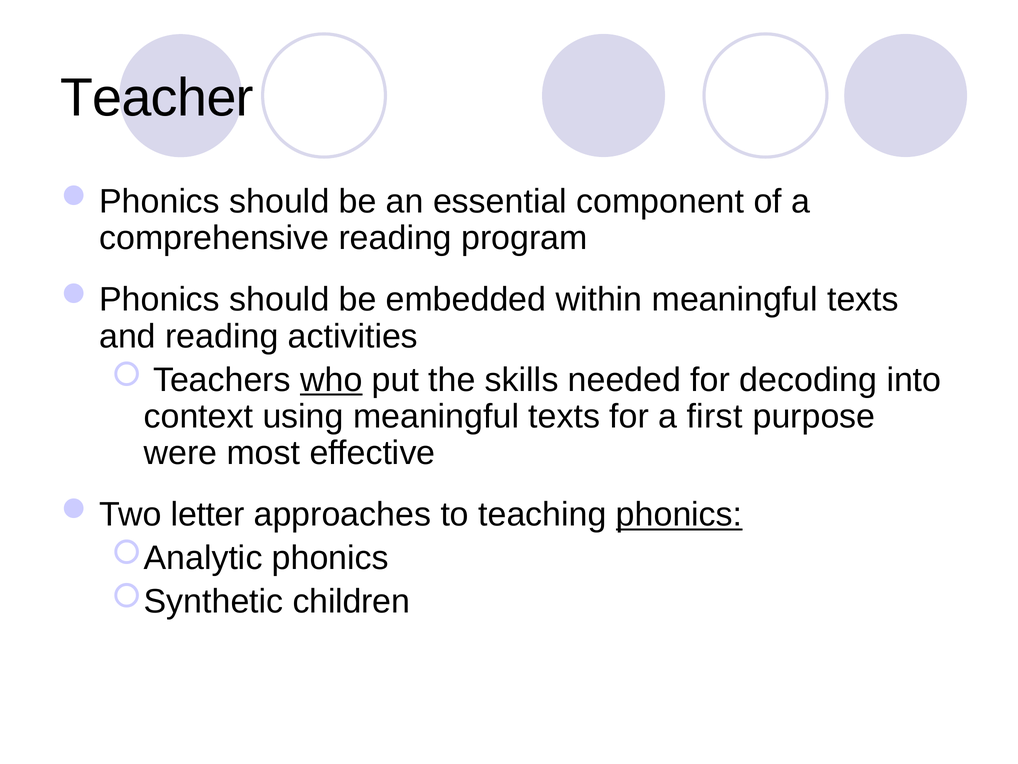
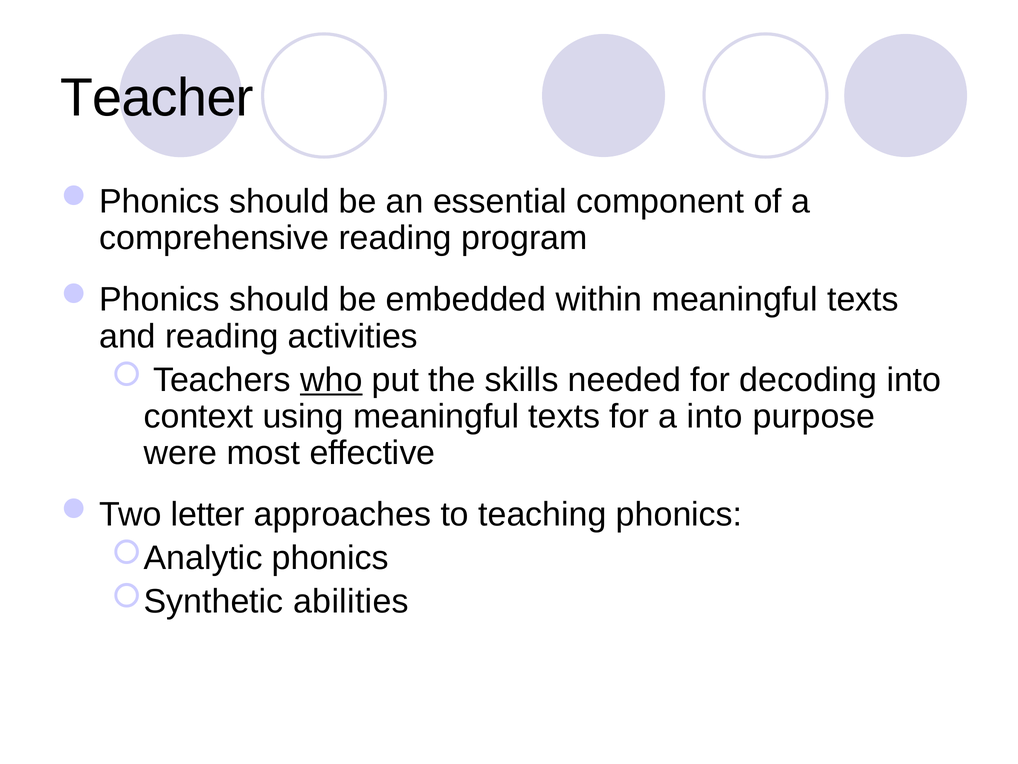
a first: first -> into
phonics at (679, 514) underline: present -> none
children: children -> abilities
